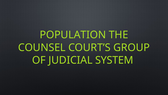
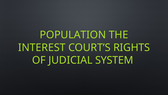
COUNSEL: COUNSEL -> INTEREST
GROUP: GROUP -> RIGHTS
